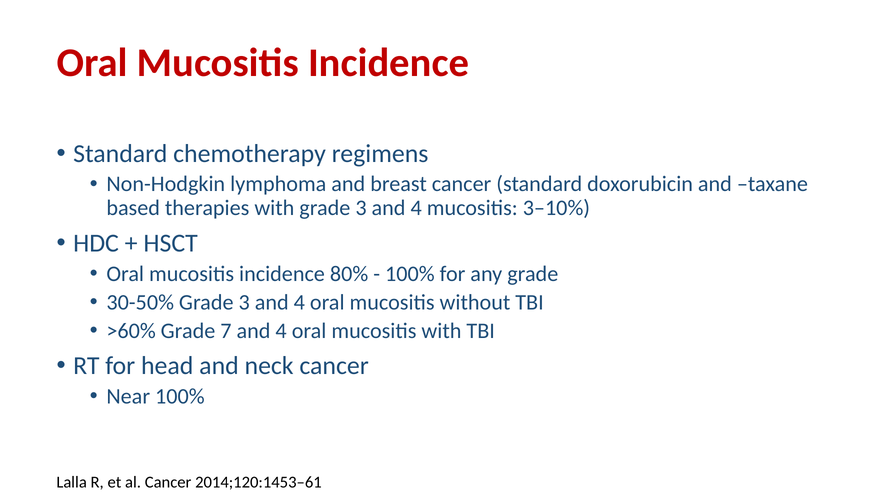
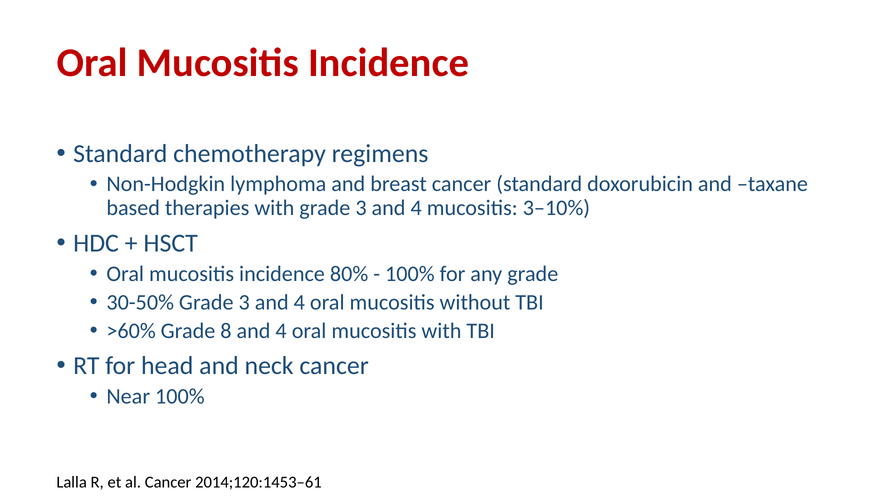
7: 7 -> 8
